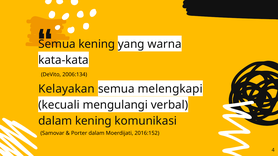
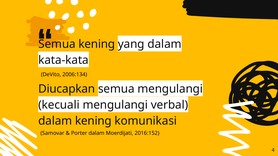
yang warna: warna -> dalam
Kelayakan: Kelayakan -> Diucapkan
semua melengkapi: melengkapi -> mengulangi
